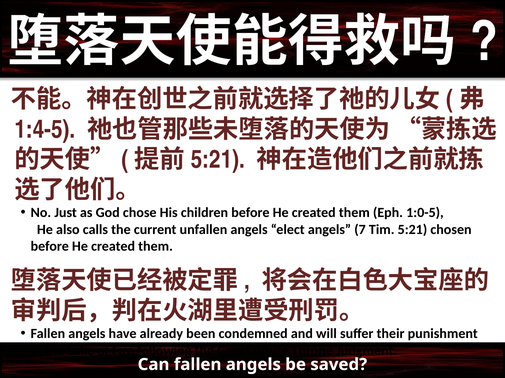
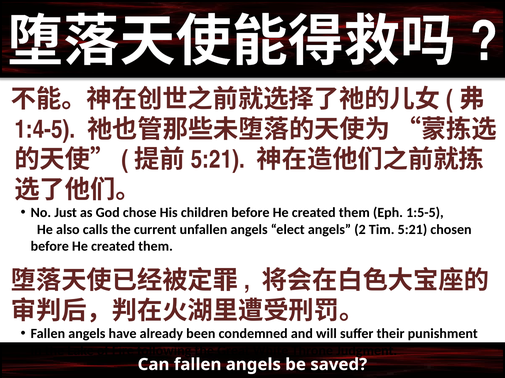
1:0-5: 1:0-5 -> 1:5-5
7: 7 -> 2
